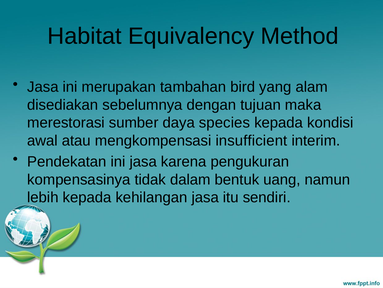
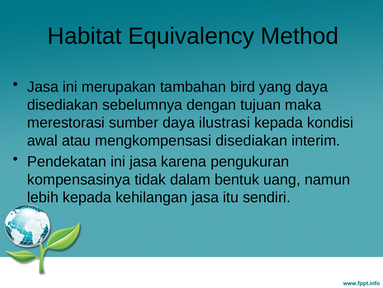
yang alam: alam -> daya
species: species -> ilustrasi
mengkompensasi insufficient: insufficient -> disediakan
